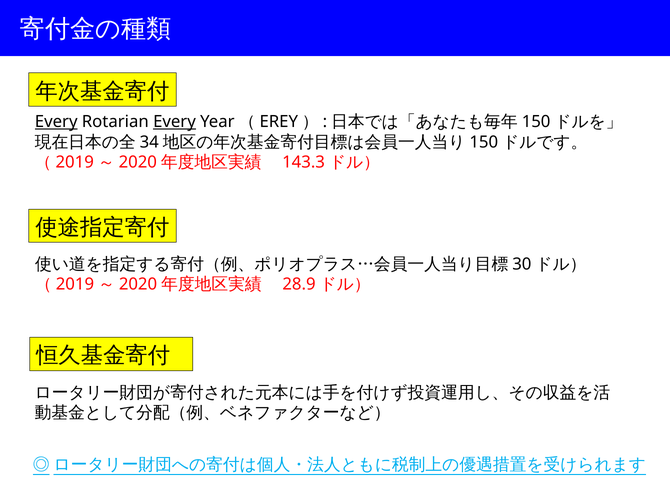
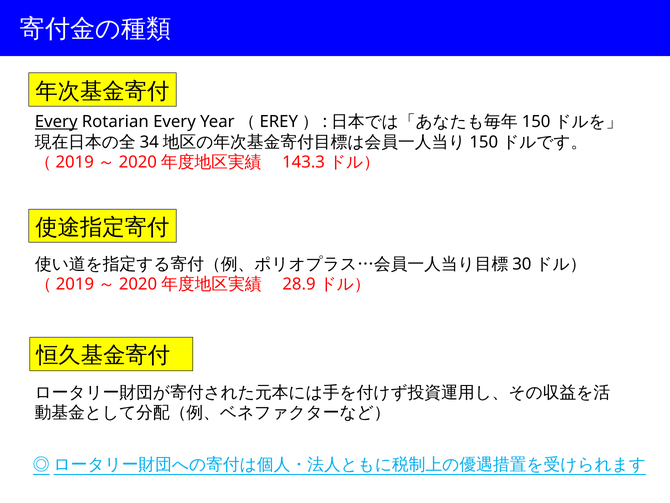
Every at (174, 122) underline: present -> none
